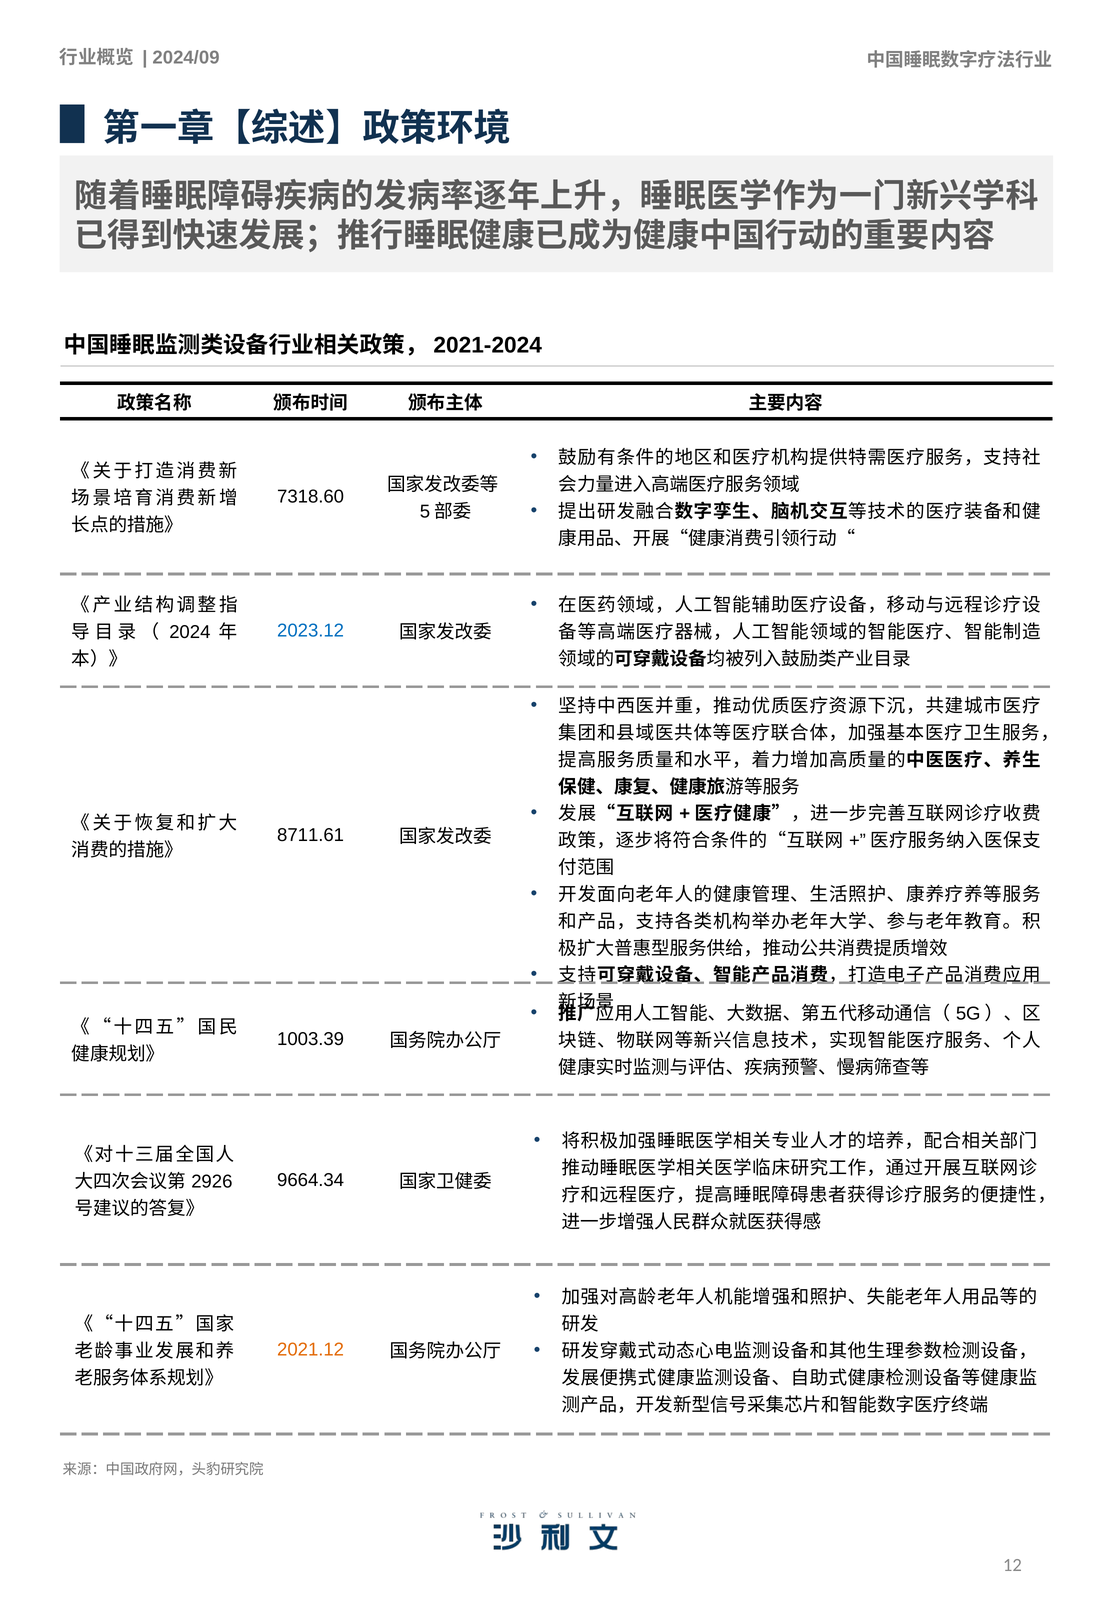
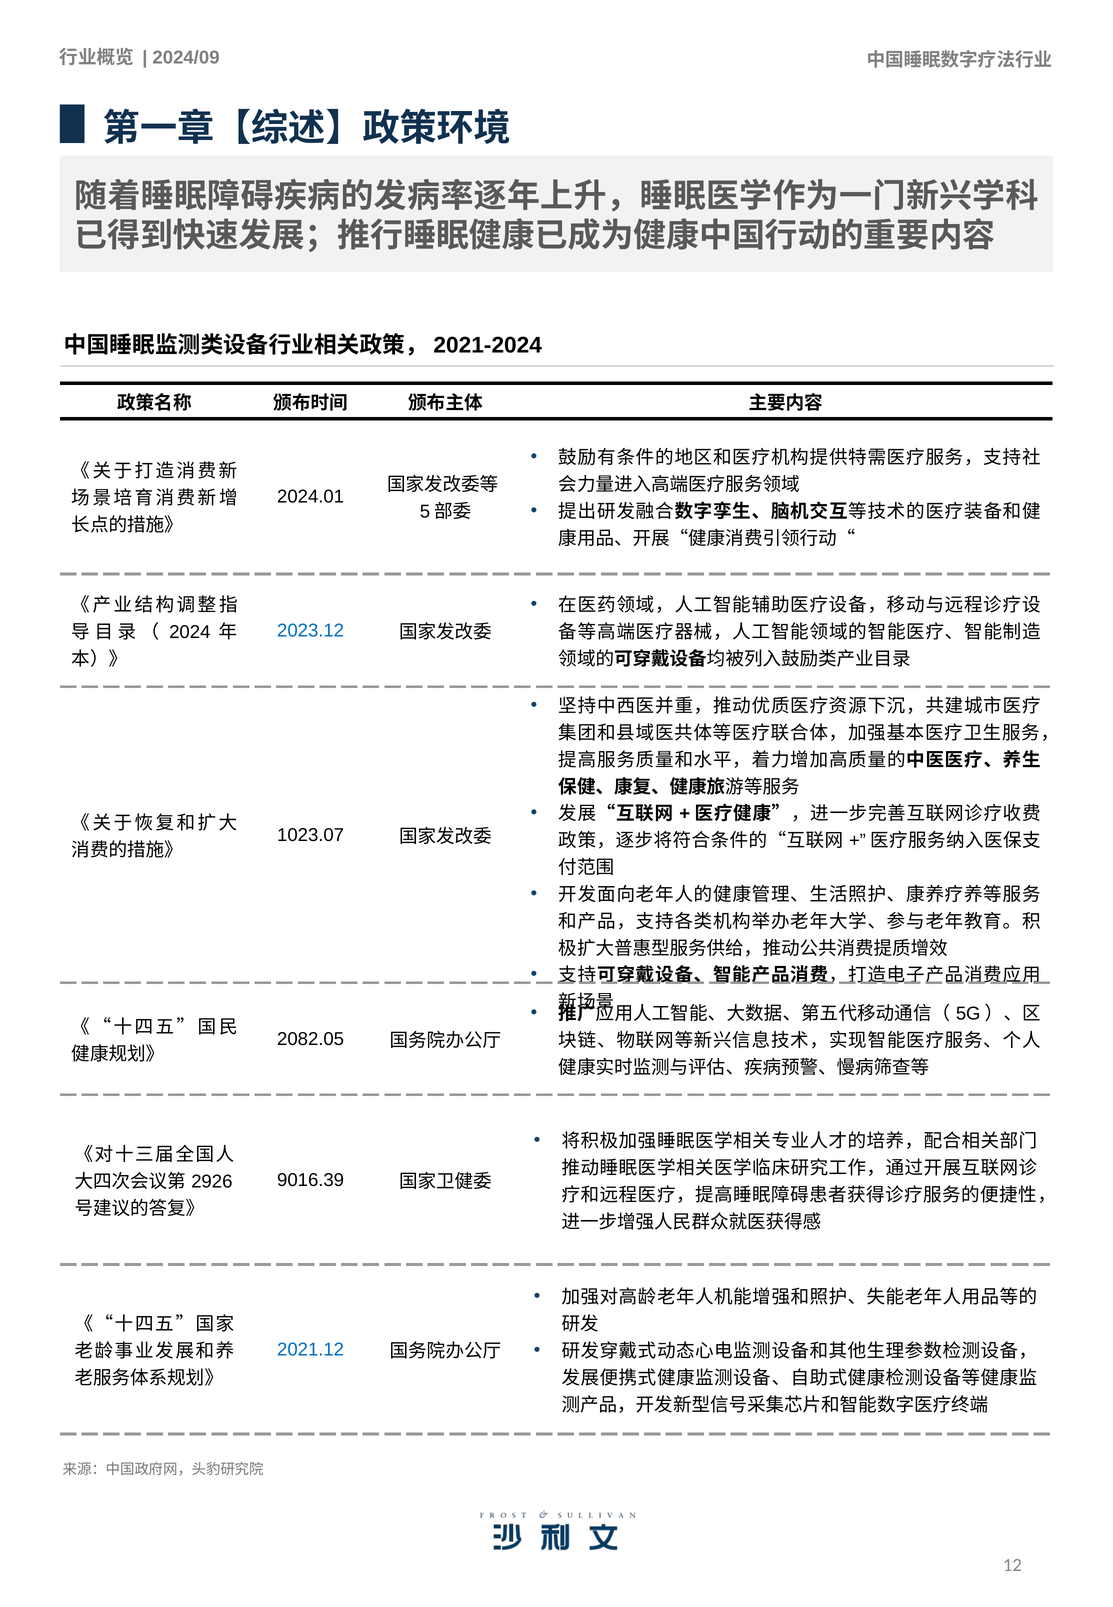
7318.60: 7318.60 -> 2024.01
8711.61: 8711.61 -> 1023.07
1003.39: 1003.39 -> 2082.05
9664.34: 9664.34 -> 9016.39
2021.12 colour: orange -> blue
